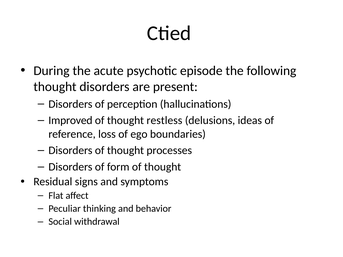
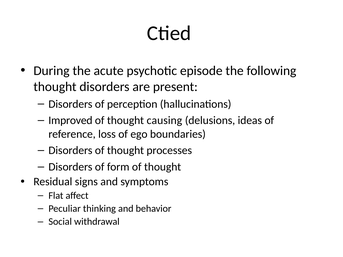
restless: restless -> causing
